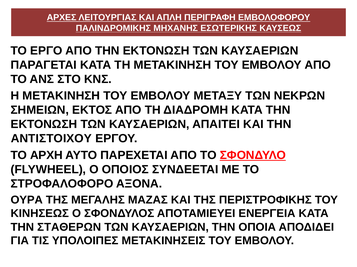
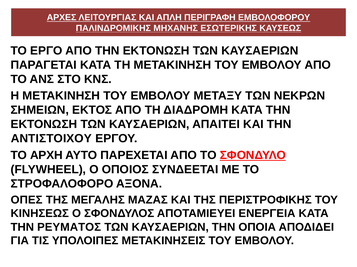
ΟΥΡΑ: ΟΥΡΑ -> ΟΠΕΣ
ΣΤΑΘΕΡΩΝ: ΣΤΑΘΕΡΩΝ -> ΡΕΥΜΑΤΟΣ
